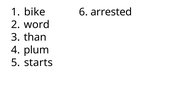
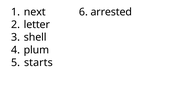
bike: bike -> next
word: word -> letter
than: than -> shell
